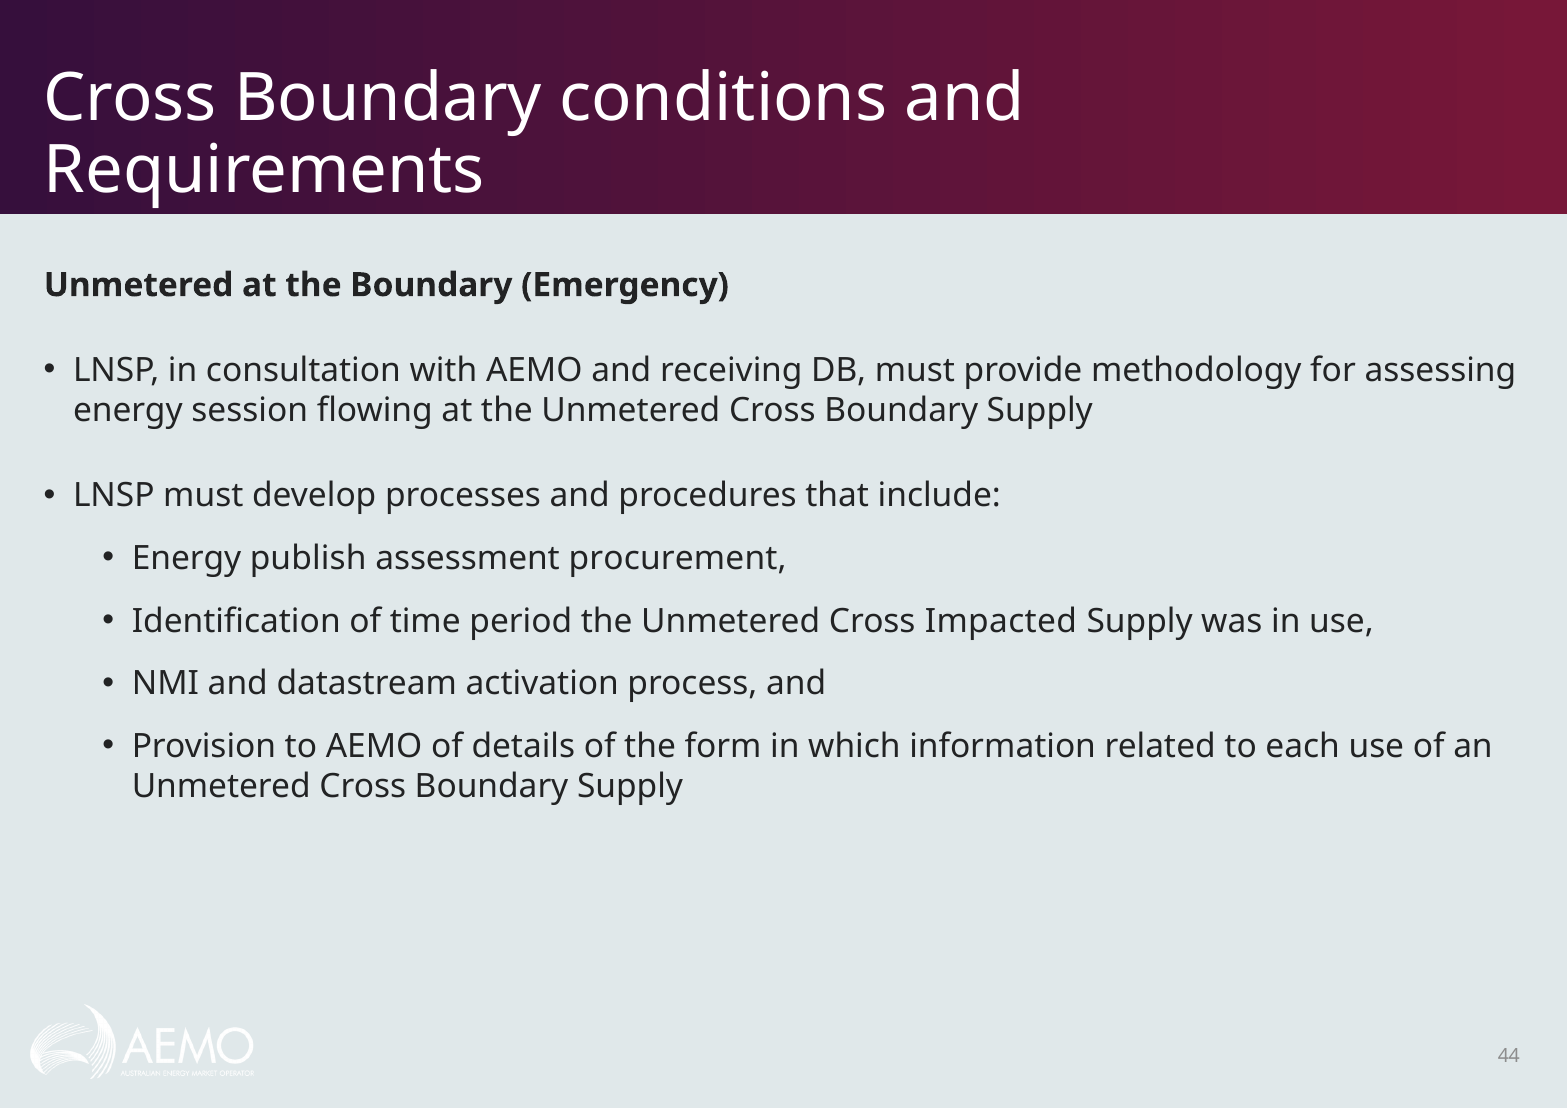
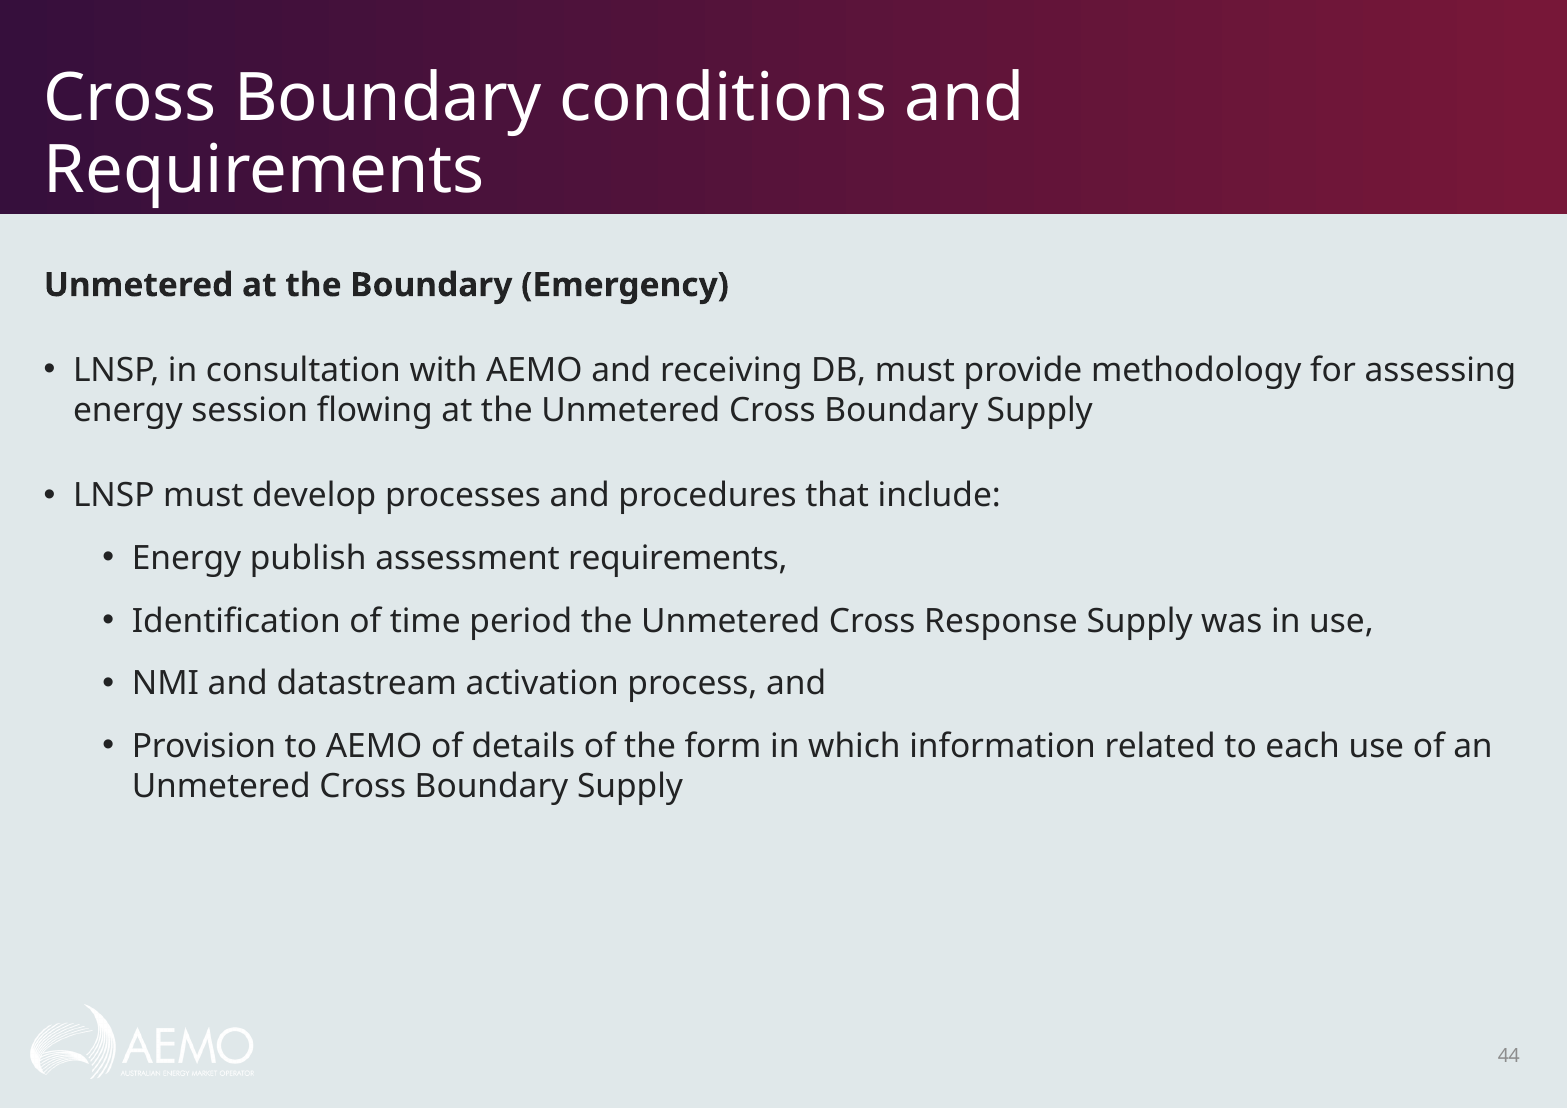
assessment procurement: procurement -> requirements
Impacted: Impacted -> Response
